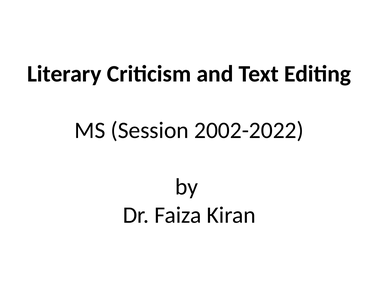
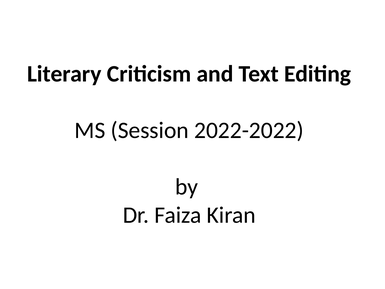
2002-2022: 2002-2022 -> 2022-2022
